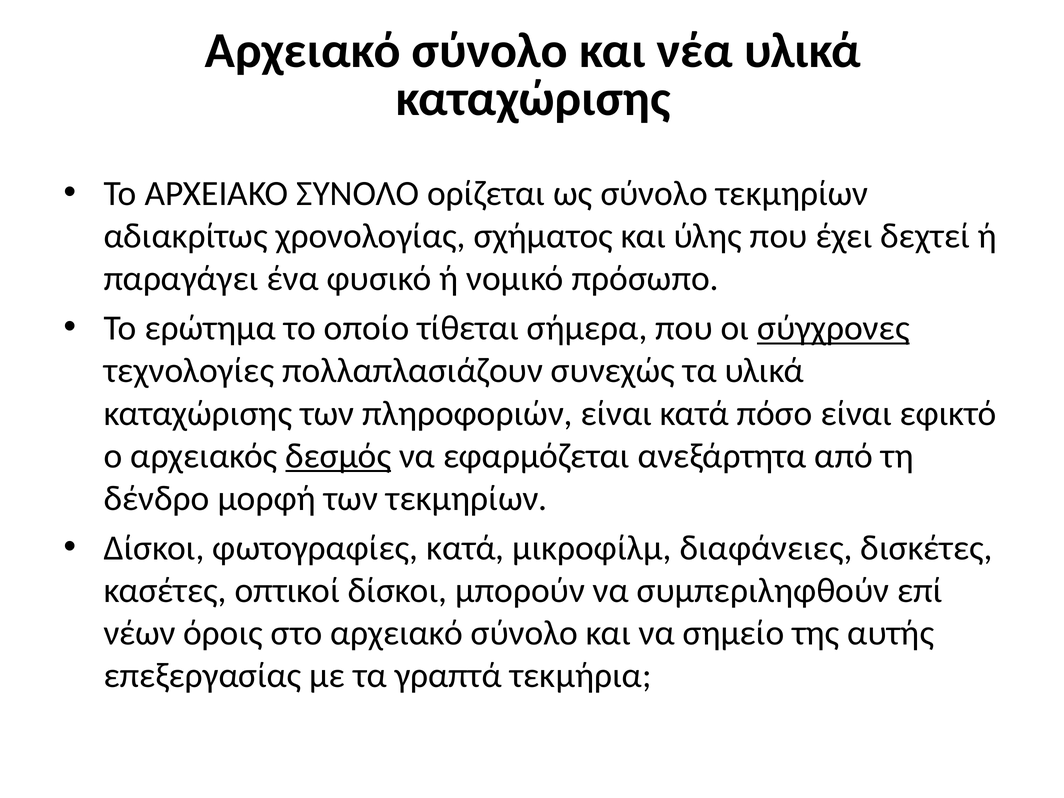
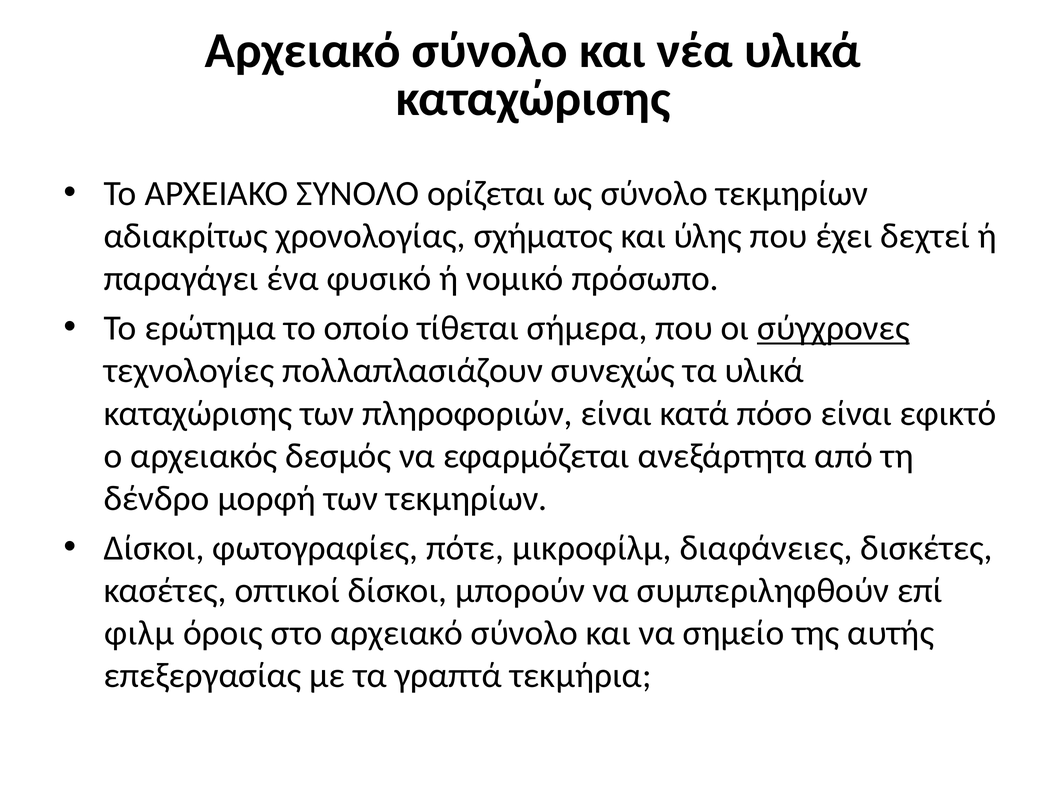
δεσμός underline: present -> none
φωτογραφίες κατά: κατά -> πότε
νέων: νέων -> φιλμ
